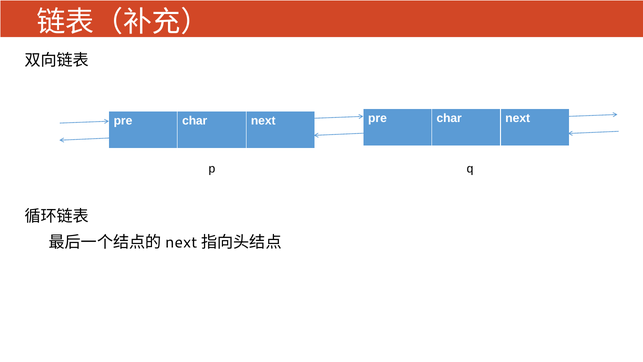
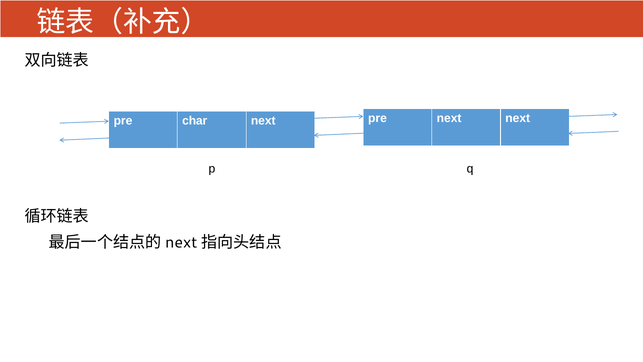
next pre char: char -> next
